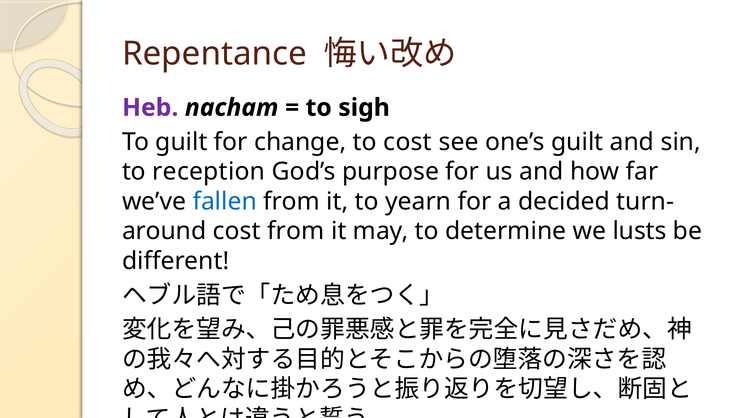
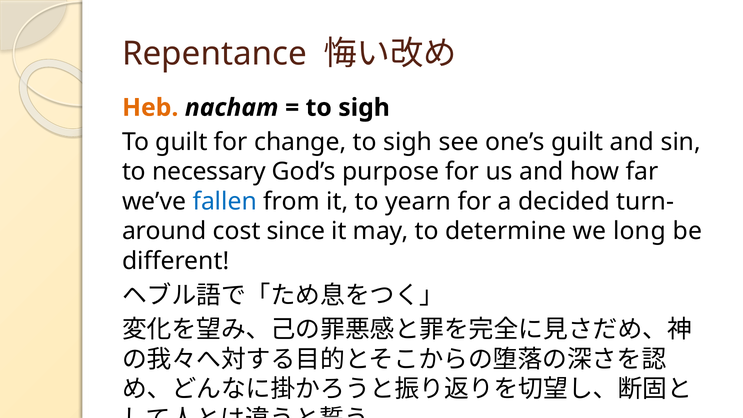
Heb colour: purple -> orange
change to cost: cost -> sigh
reception: reception -> necessary
cost from: from -> since
lusts: lusts -> long
